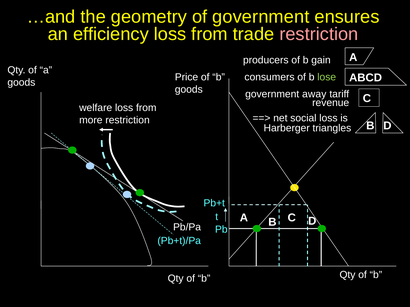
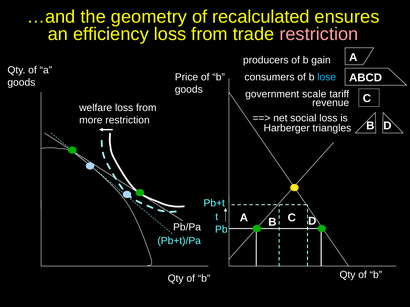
of government: government -> recalculated
lose colour: light green -> light blue
away: away -> scale
